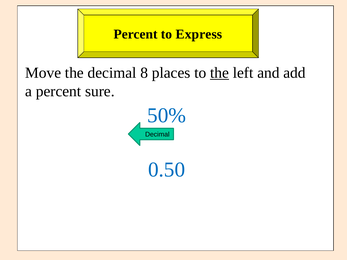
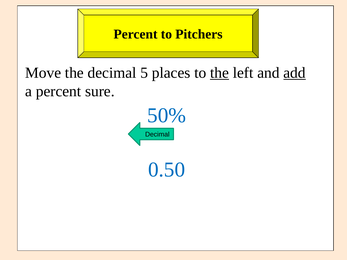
Express: Express -> Pitchers
8: 8 -> 5
add underline: none -> present
